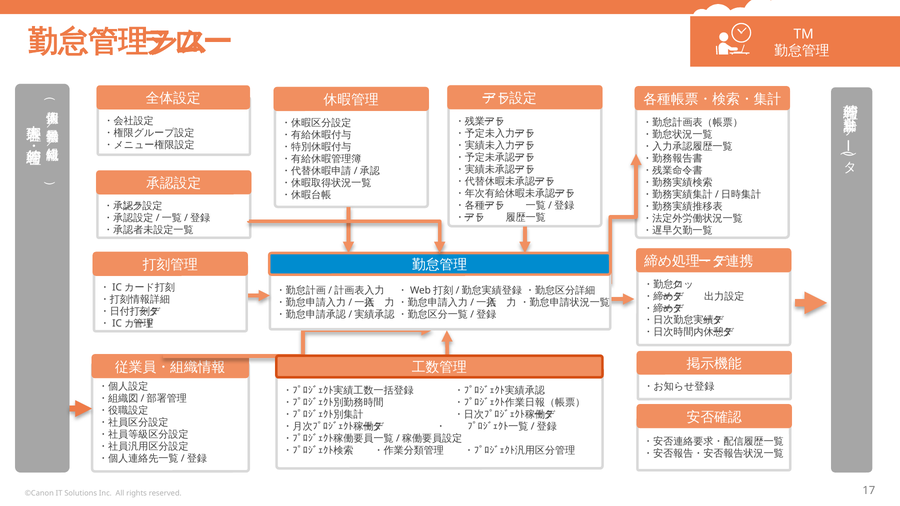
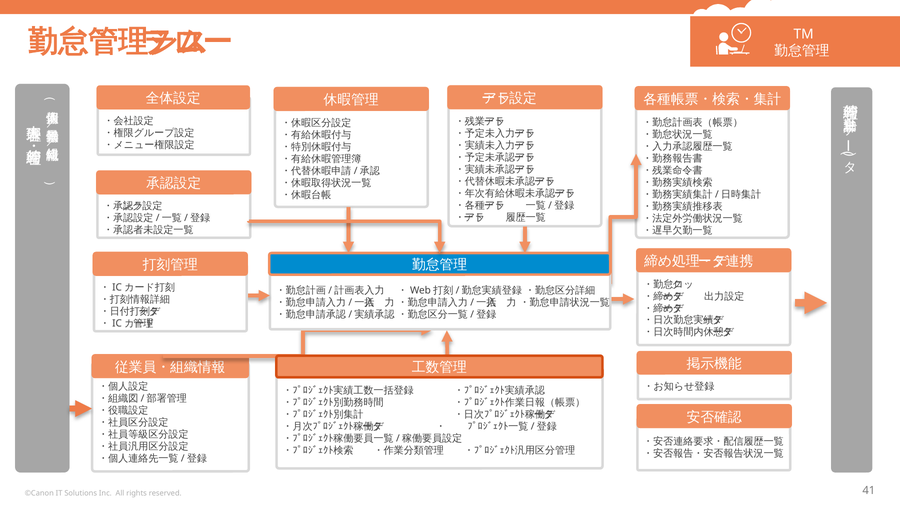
17: 17 -> 41
